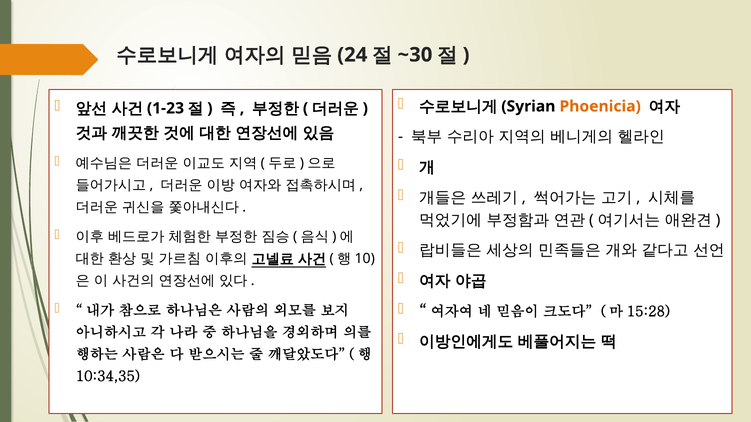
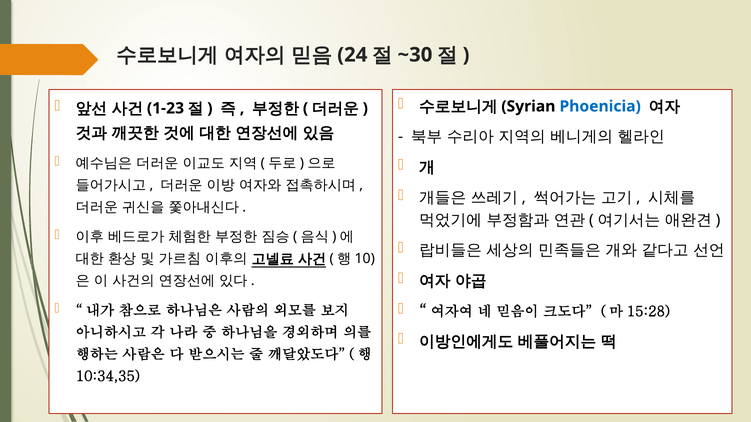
Phoenicia colour: orange -> blue
